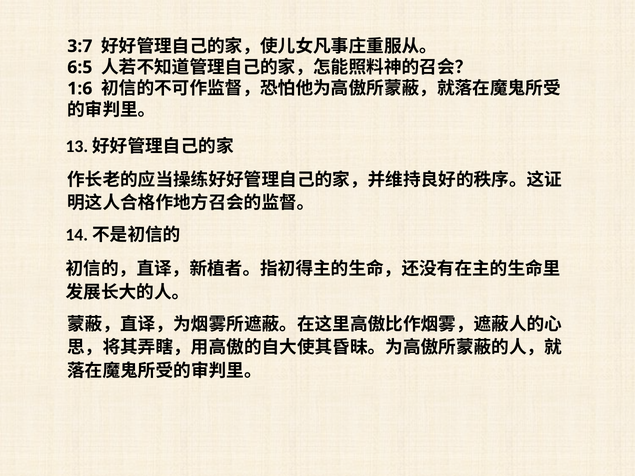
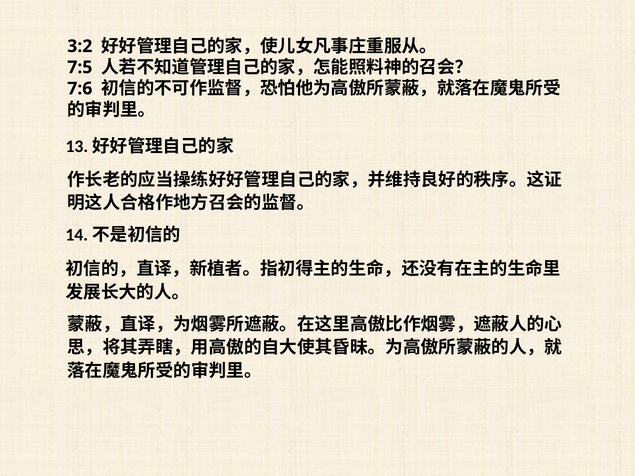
3:7: 3:7 -> 3:2
6:5: 6:5 -> 7:5
1:6: 1:6 -> 7:6
